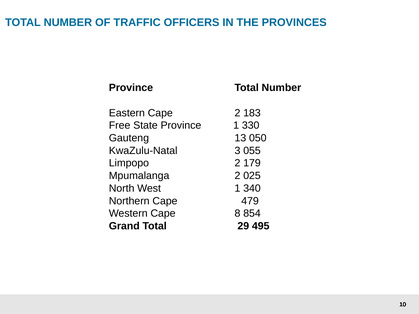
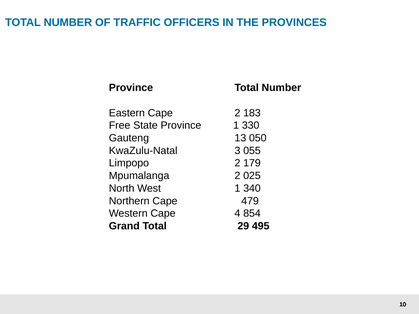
8: 8 -> 4
